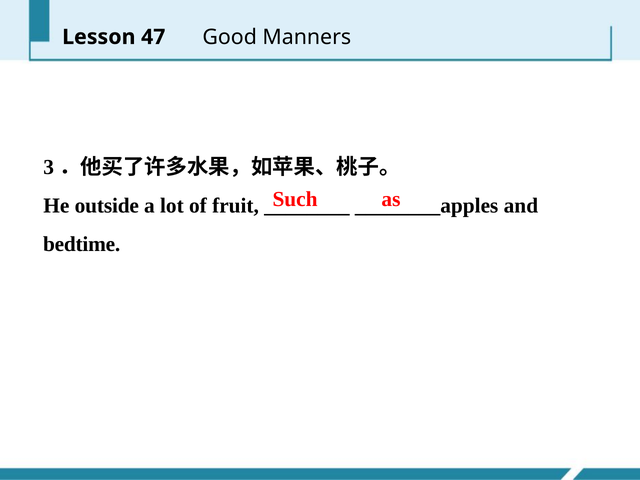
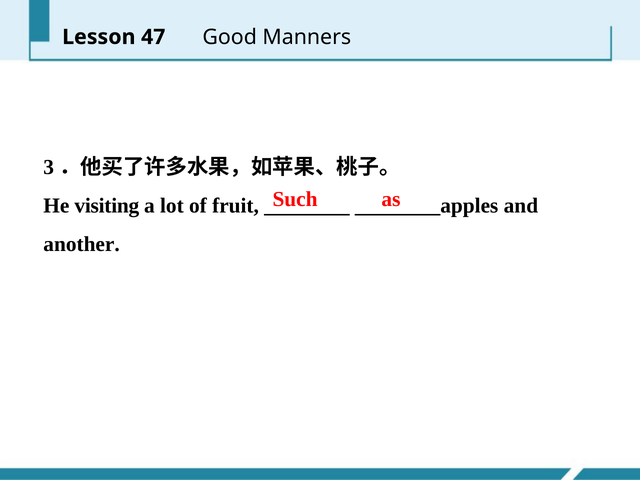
outside: outside -> visiting
bedtime: bedtime -> another
